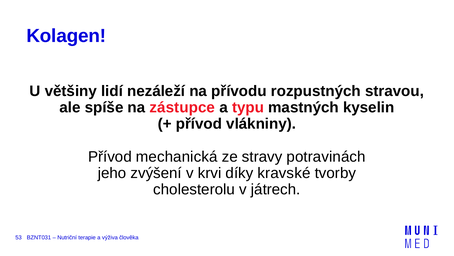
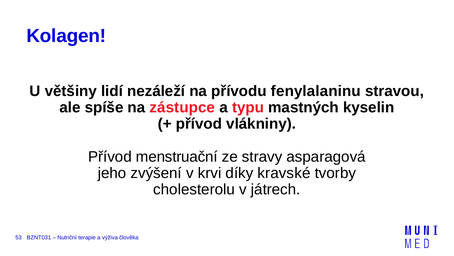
rozpustných: rozpustných -> fenylalaninu
mechanická: mechanická -> menstruační
potravinách: potravinách -> asparagová
